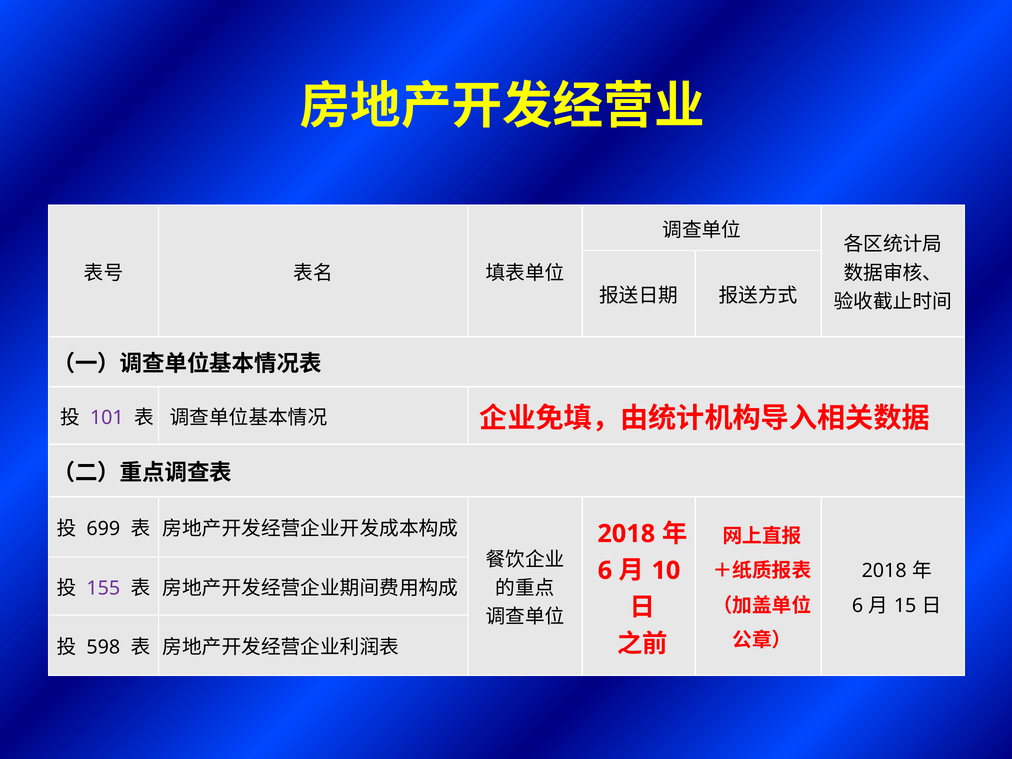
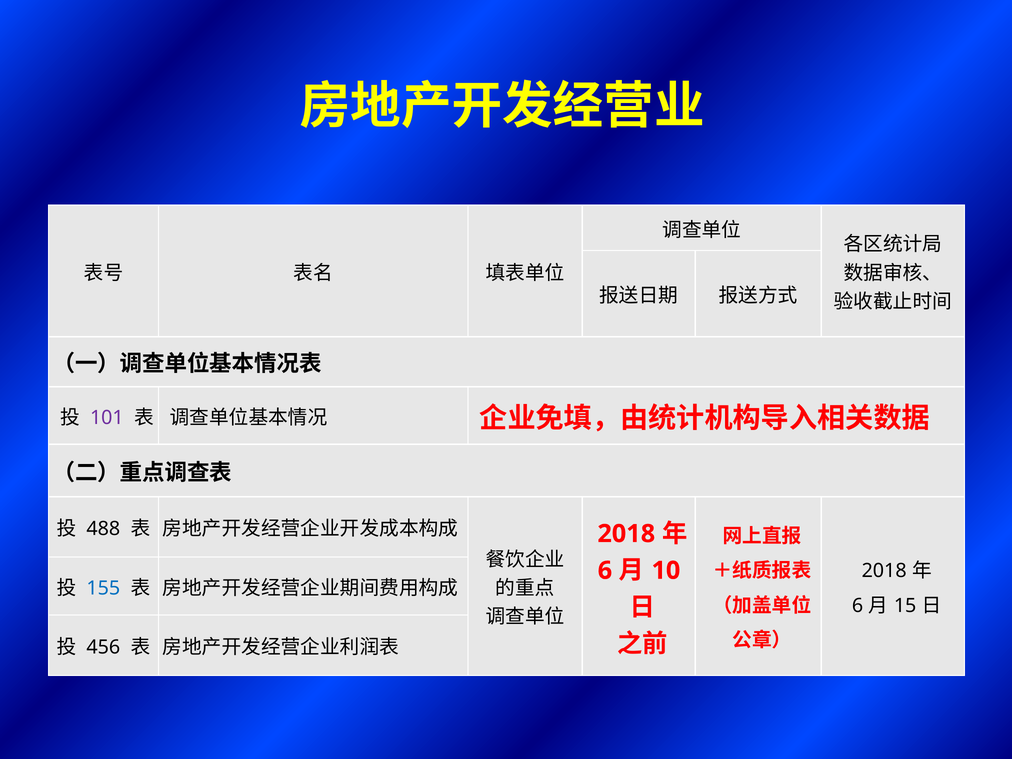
699: 699 -> 488
155 colour: purple -> blue
598: 598 -> 456
